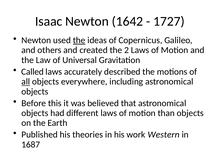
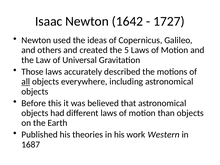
the at (79, 40) underline: present -> none
2: 2 -> 5
Called: Called -> Those
